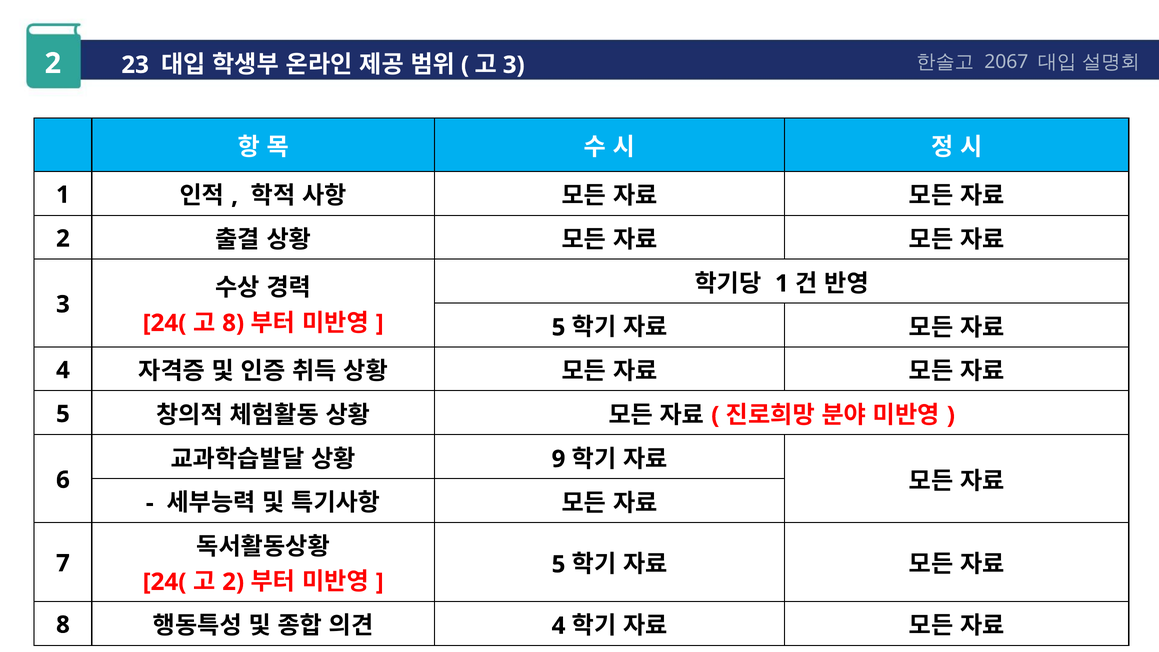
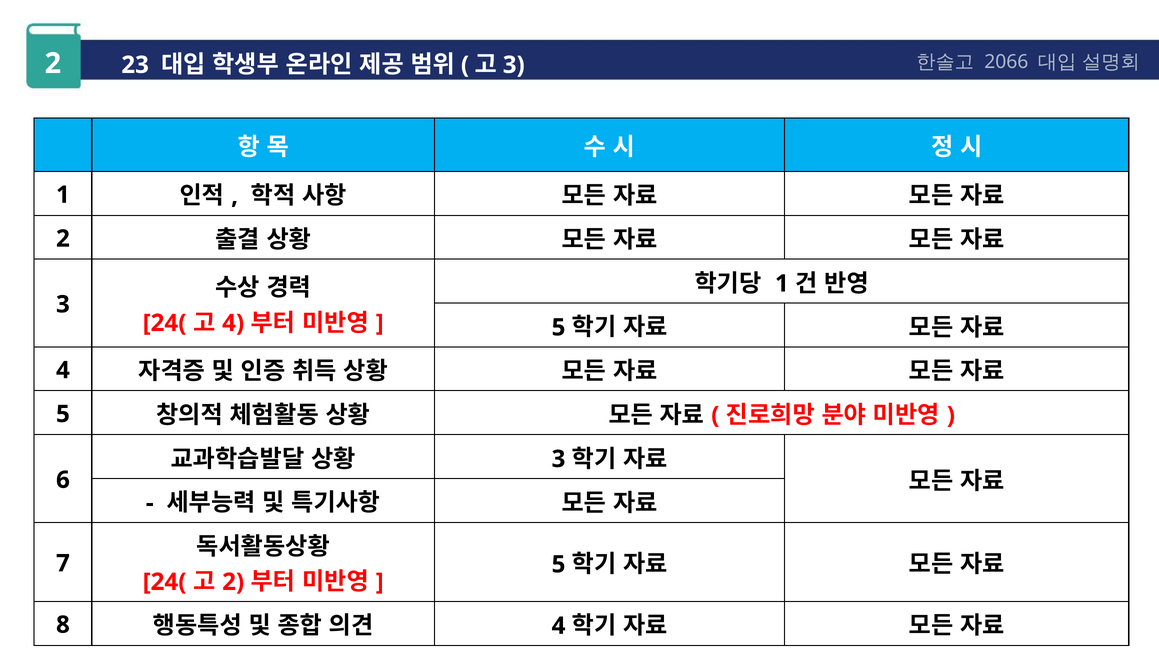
2067: 2067 -> 2066
8 at (233, 323): 8 -> 4
9 at (559, 459): 9 -> 3
